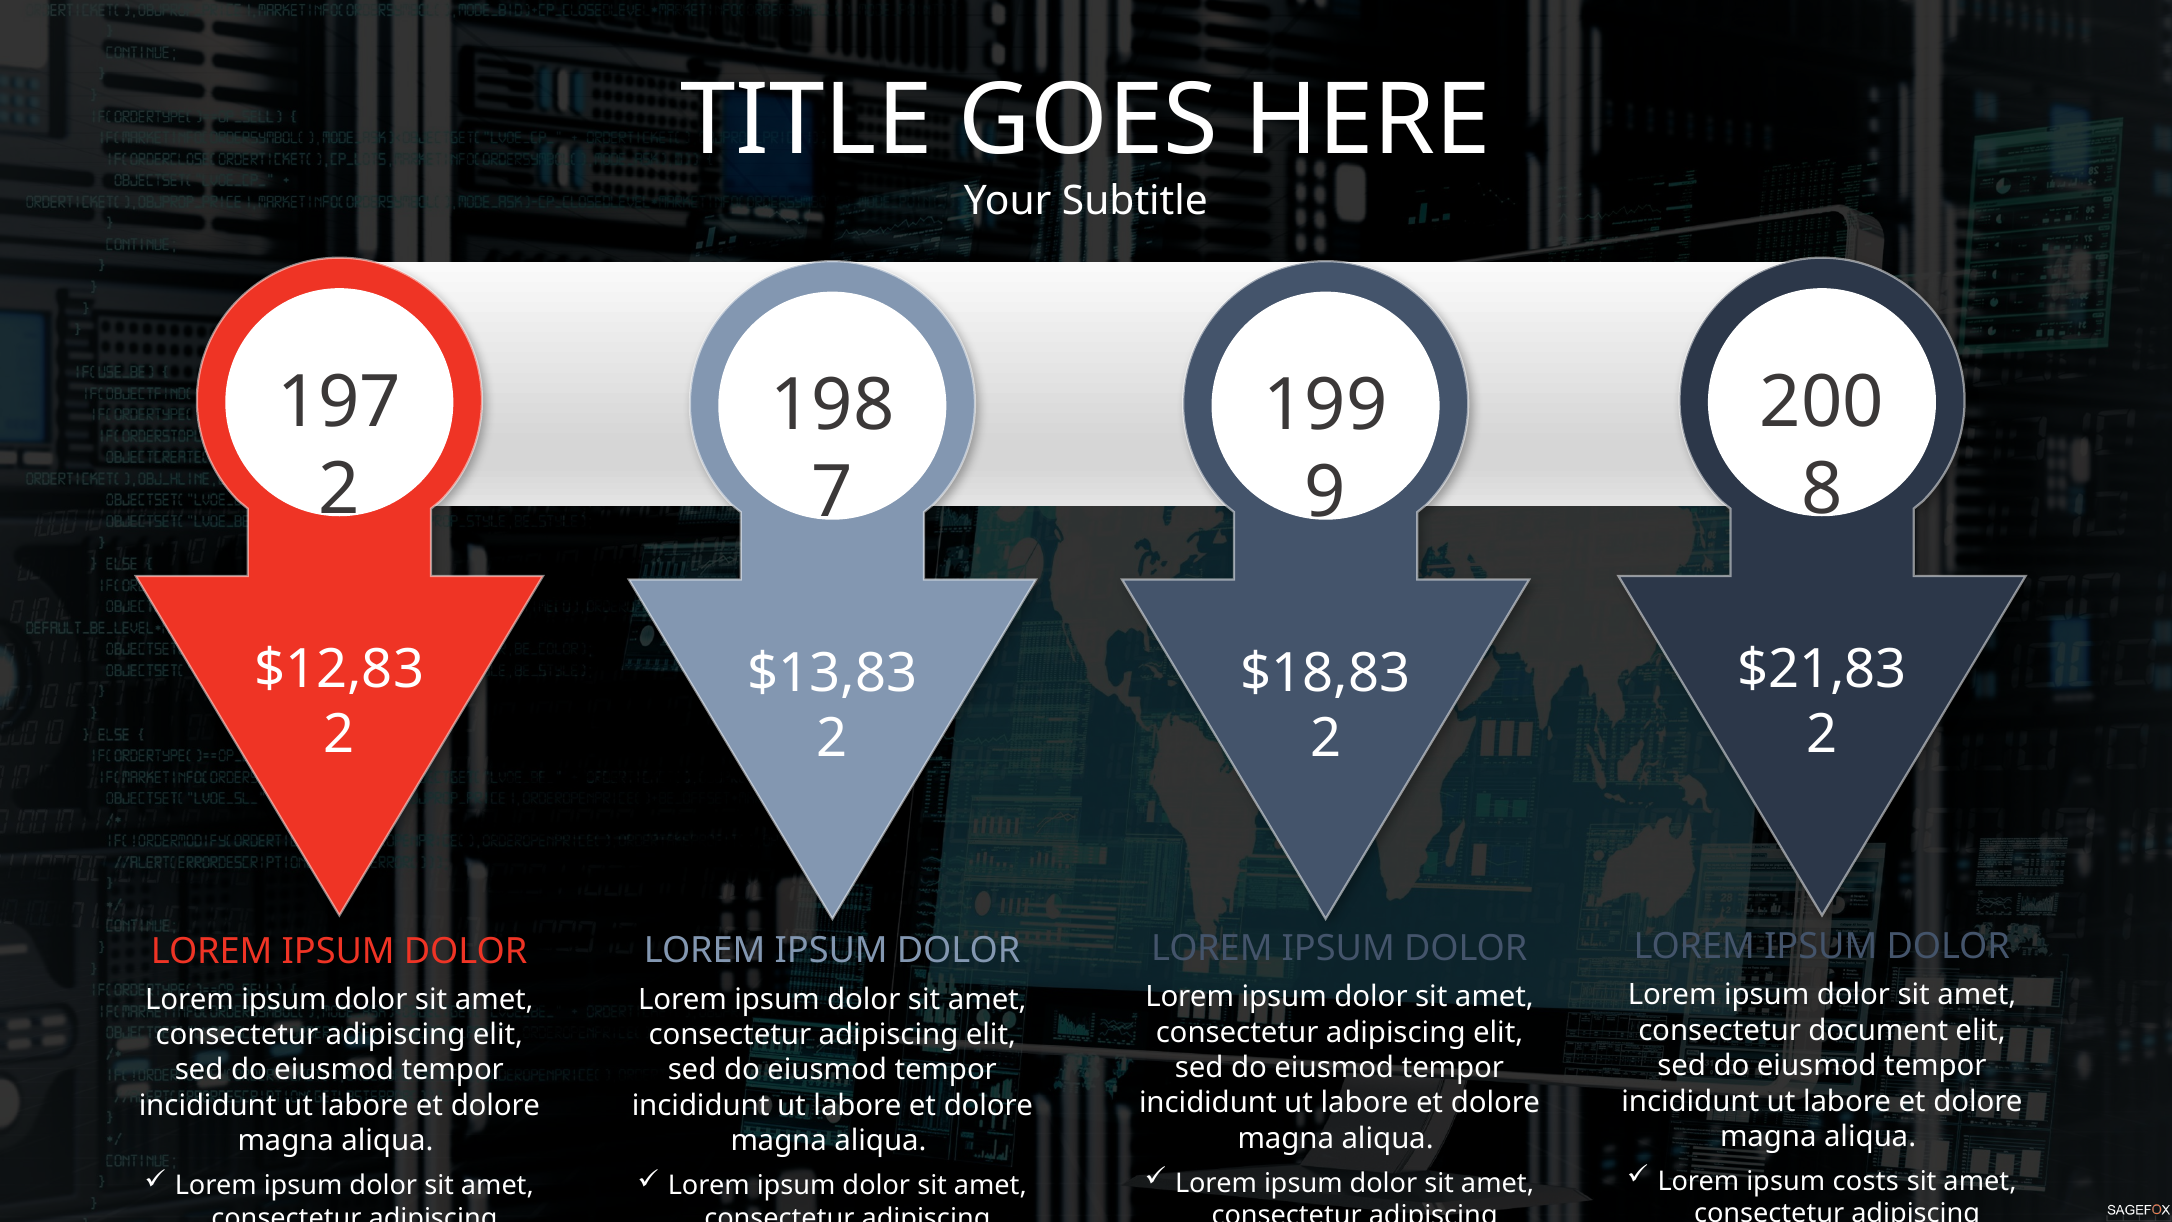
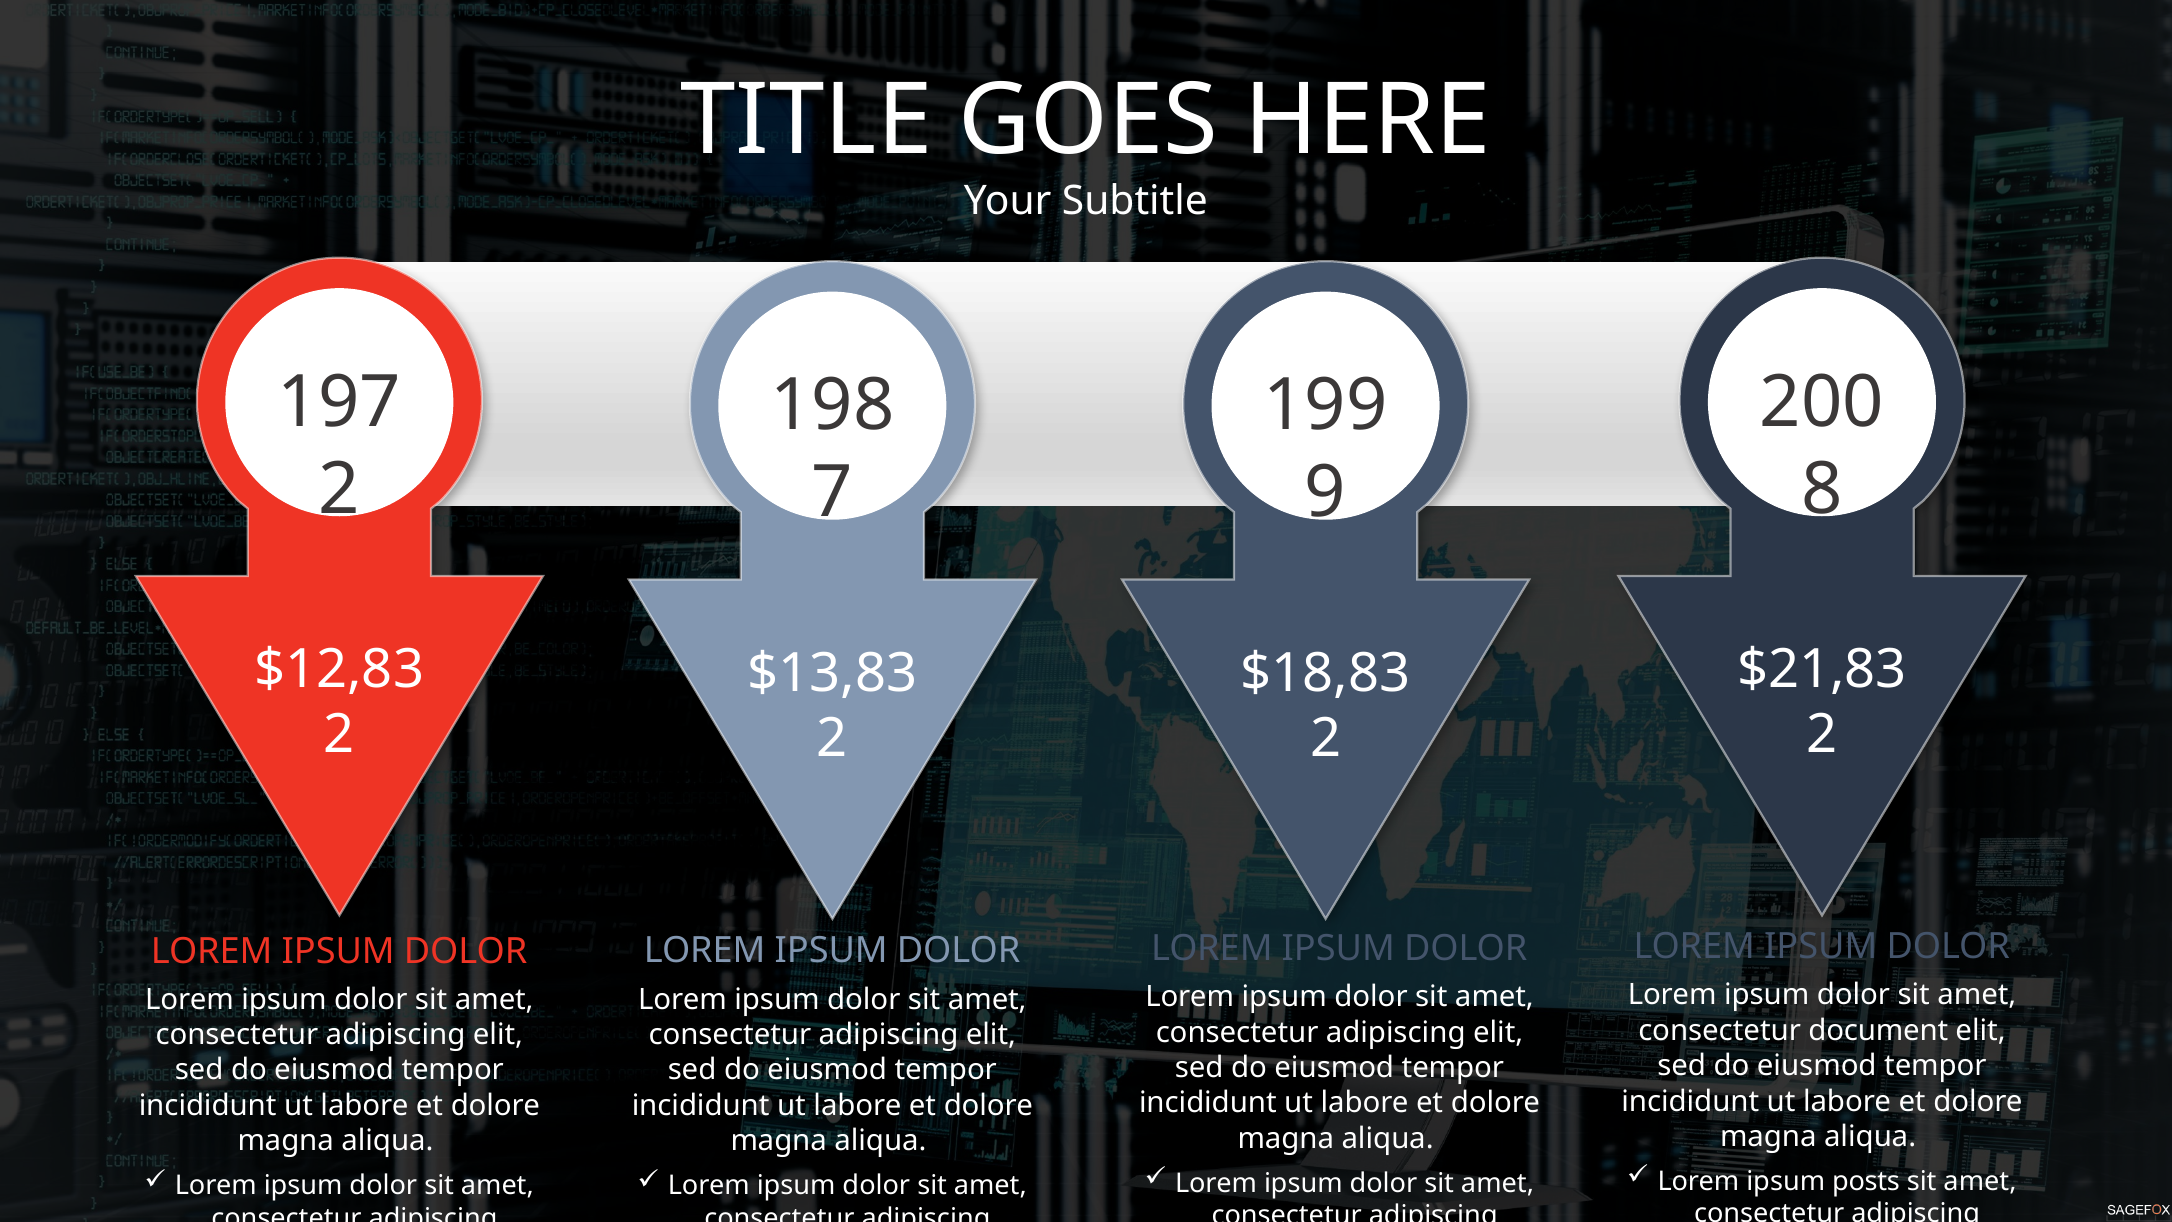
costs: costs -> posts
